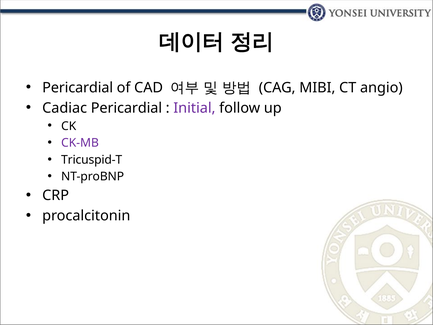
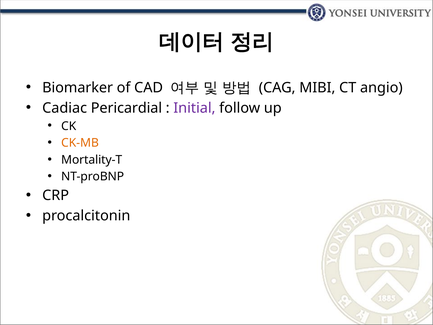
Pericardial at (78, 88): Pericardial -> Biomarker
CK-MB colour: purple -> orange
Tricuspid-T: Tricuspid-T -> Mortality-T
